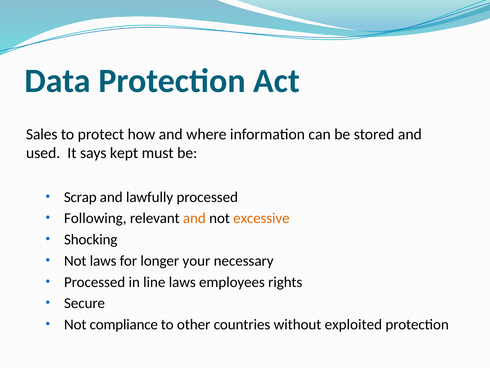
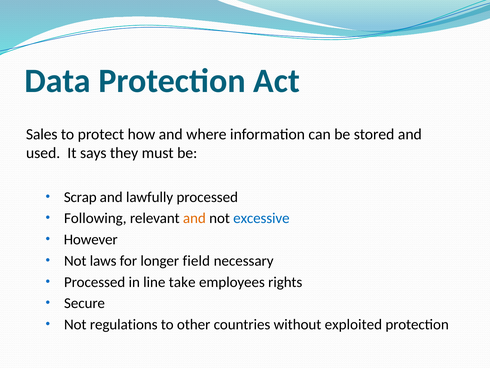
kept: kept -> they
excessive colour: orange -> blue
Shocking: Shocking -> However
your: your -> field
line laws: laws -> take
compliance: compliance -> regulations
